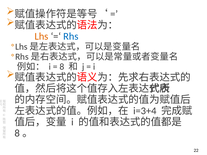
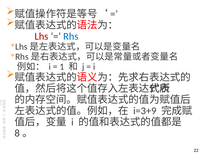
Lhs colour: orange -> red
8: 8 -> 1
i=3+4: i=3+4 -> i=3+9
